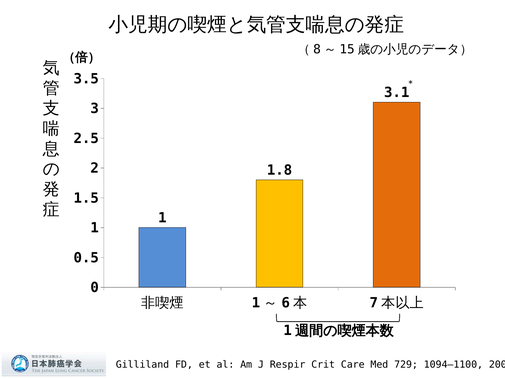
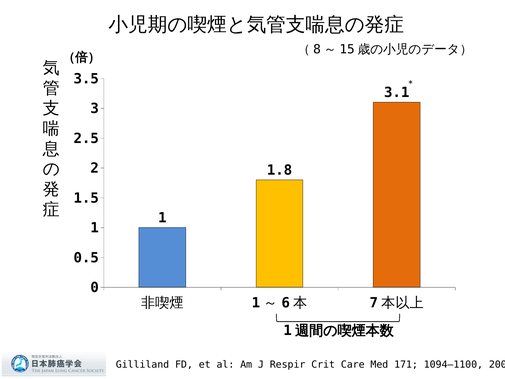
729: 729 -> 171
